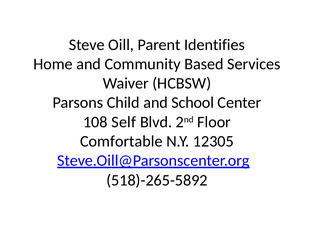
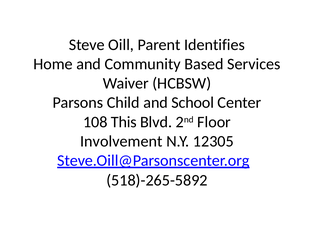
Self: Self -> This
Comfortable: Comfortable -> Involvement
